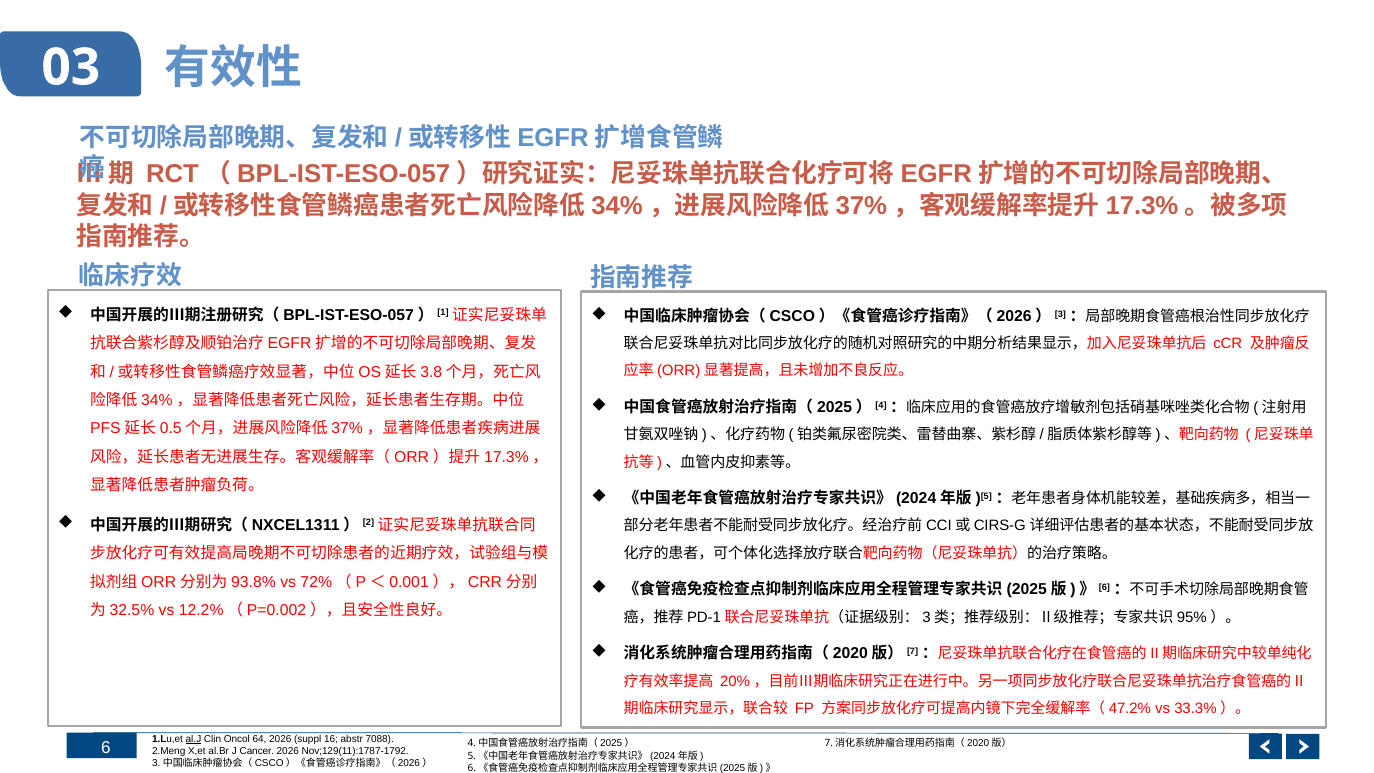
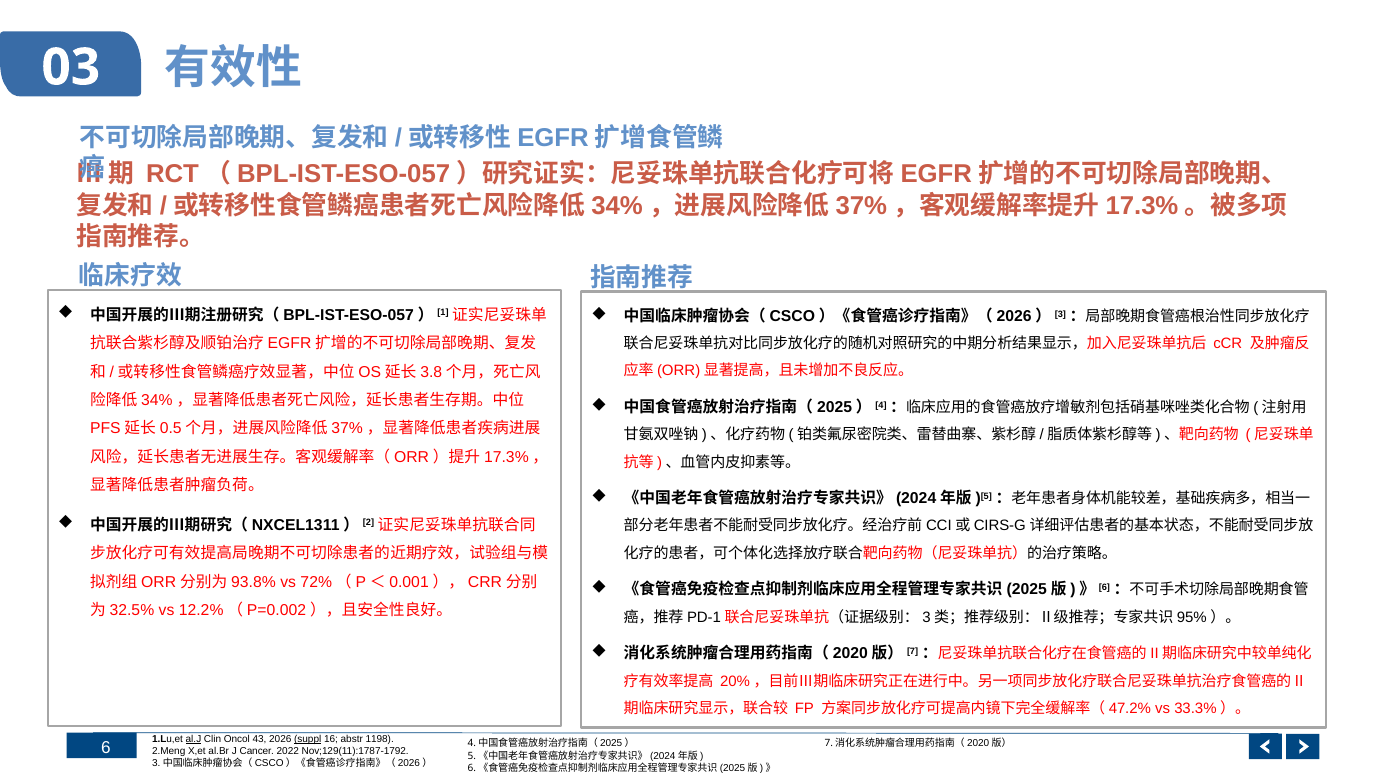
64: 64 -> 43
suppl underline: none -> present
7088: 7088 -> 1198
Cancer 2026: 2026 -> 2022
